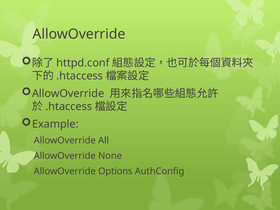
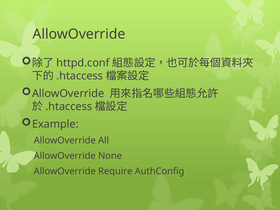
Options: Options -> Require
